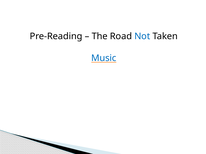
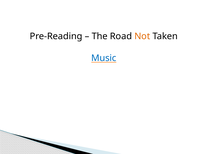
Not colour: blue -> orange
